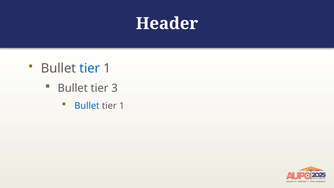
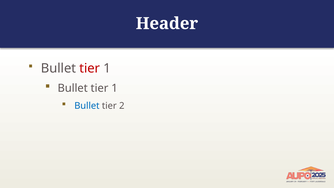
tier at (90, 68) colour: blue -> red
3 at (115, 88): 3 -> 1
1 at (122, 106): 1 -> 2
